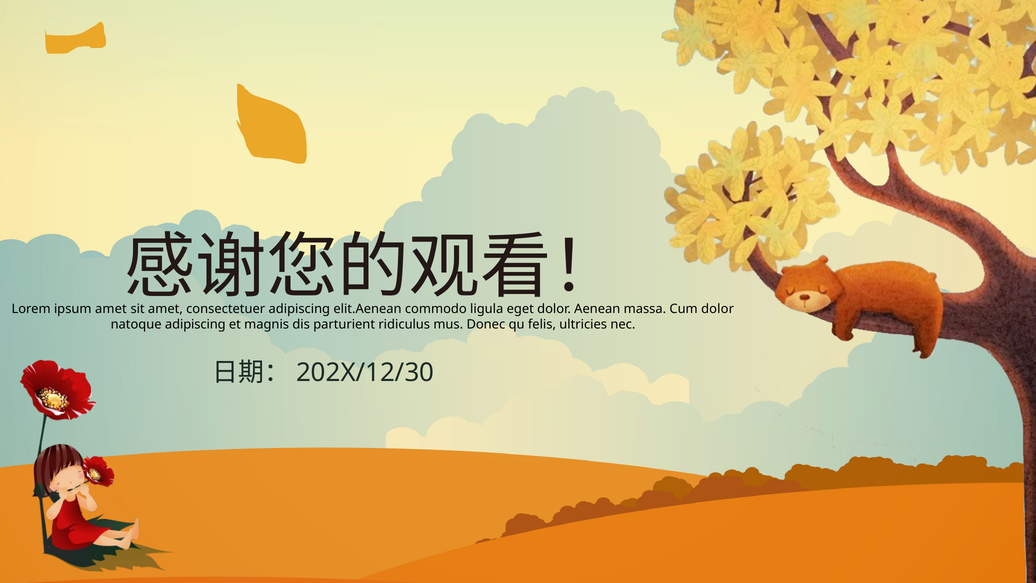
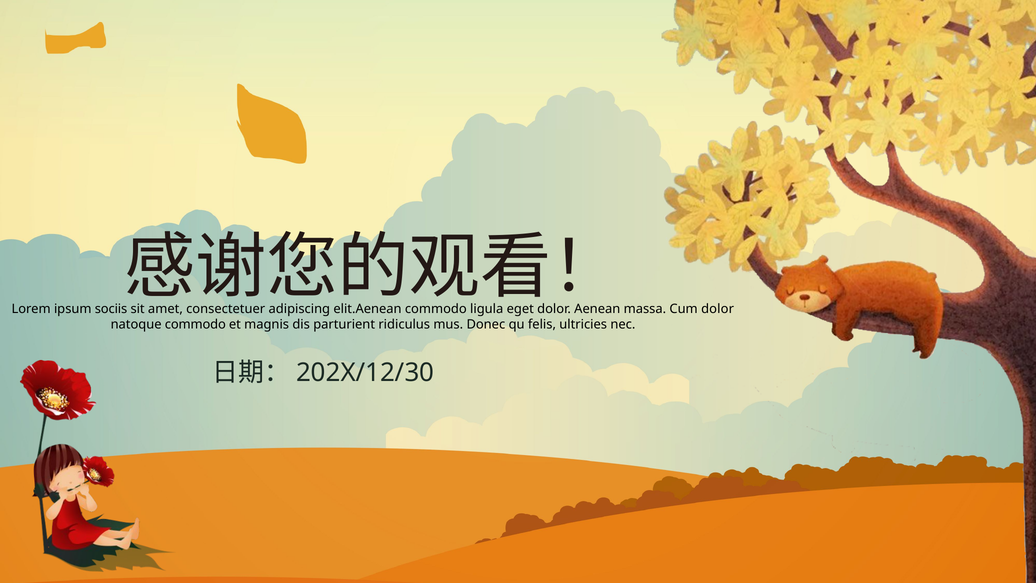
ipsum amet: amet -> sociis
natoque adipiscing: adipiscing -> commodo
